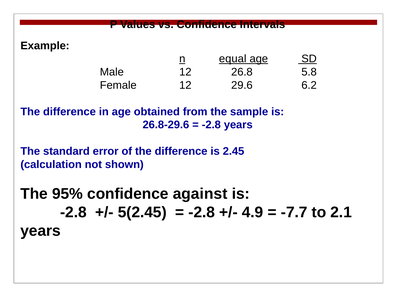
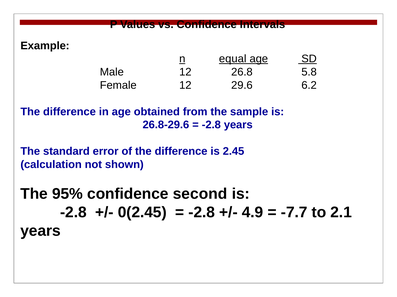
against: against -> second
5(2.45: 5(2.45 -> 0(2.45
